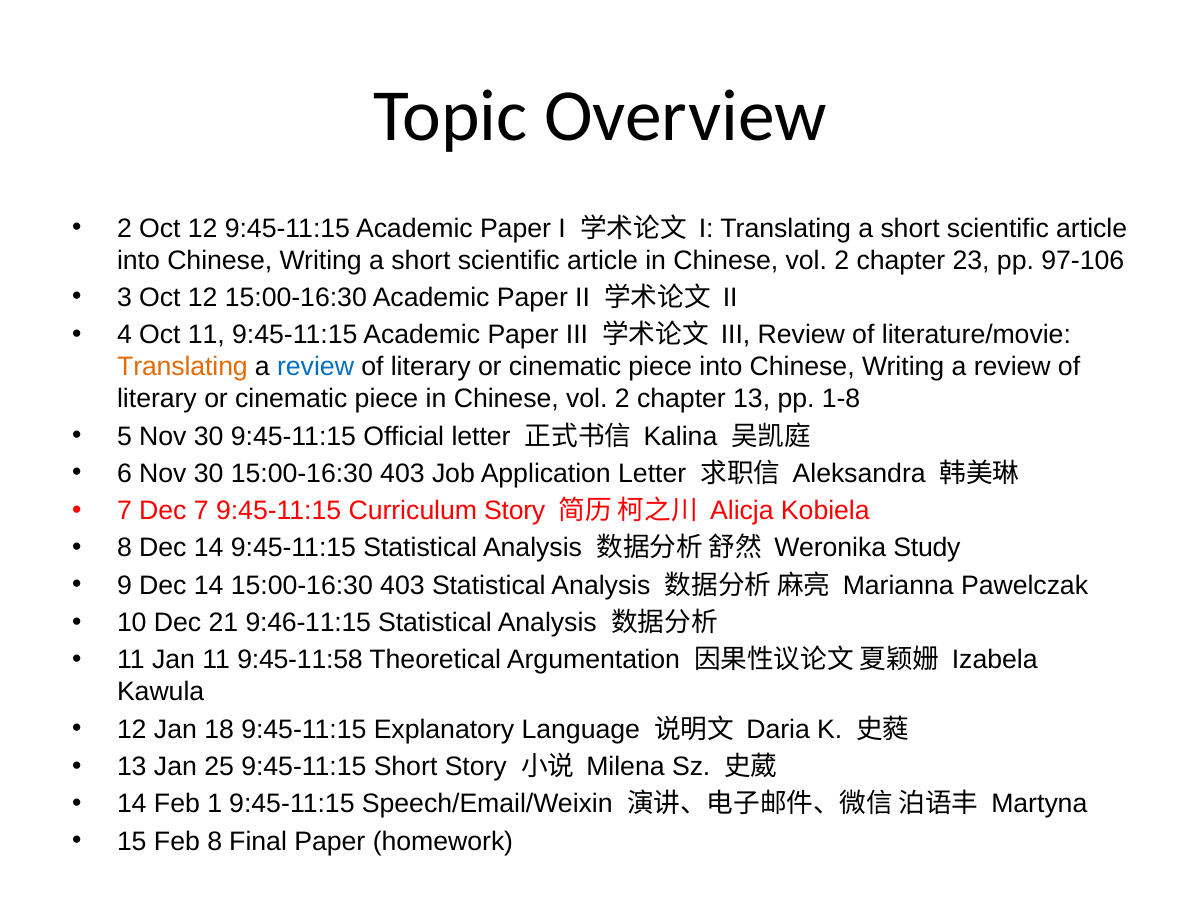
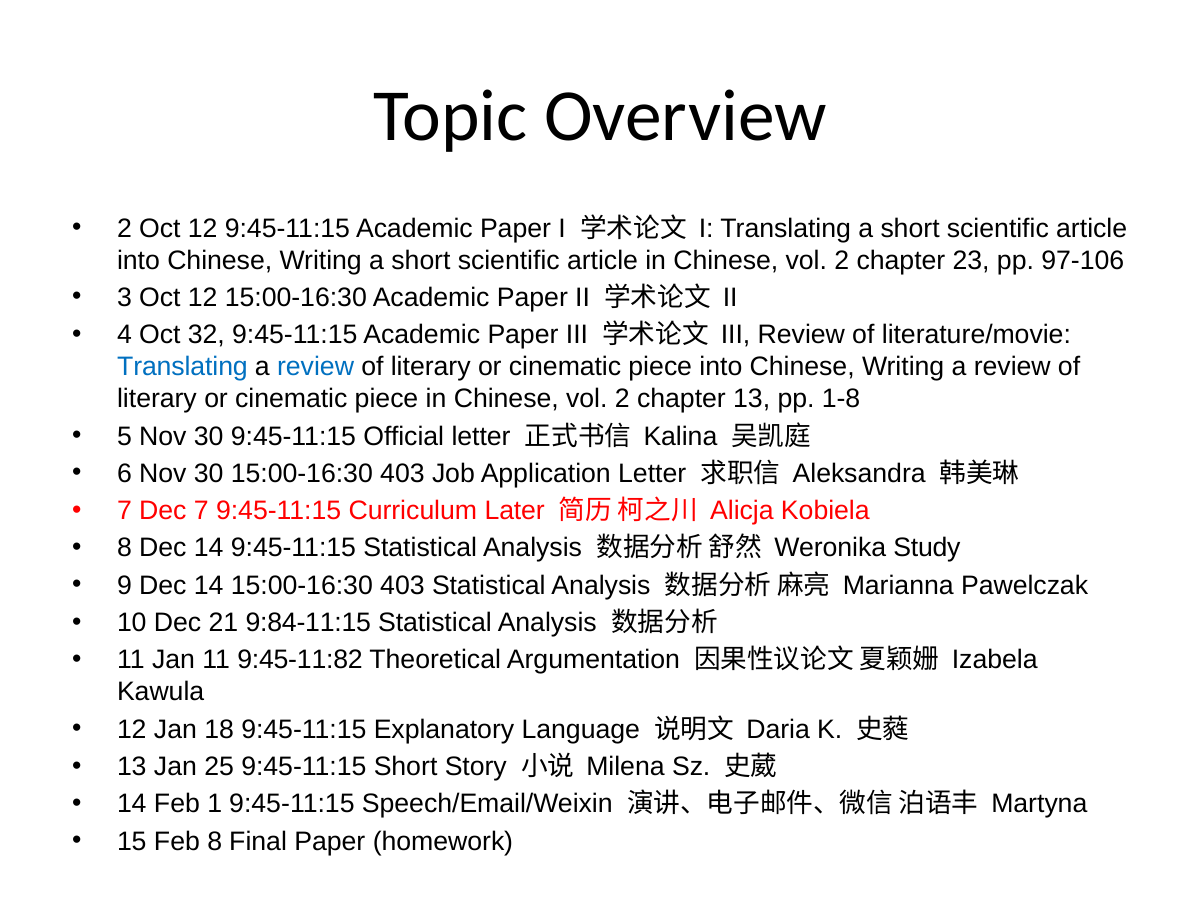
Oct 11: 11 -> 32
Translating at (182, 367) colour: orange -> blue
Curriculum Story: Story -> Later
9:46-11:15: 9:46-11:15 -> 9:84-11:15
9:45-11:58: 9:45-11:58 -> 9:45-11:82
